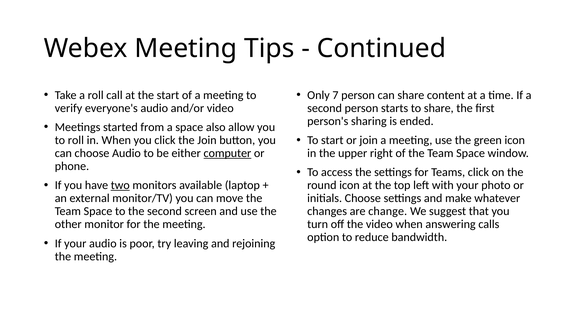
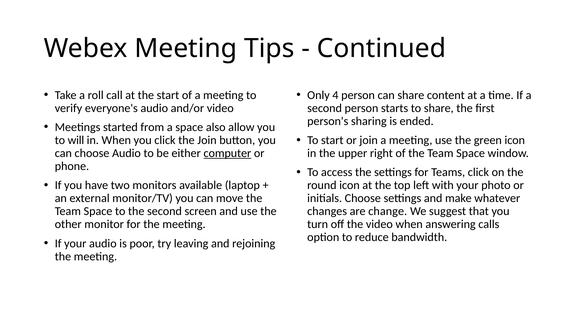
7: 7 -> 4
to roll: roll -> will
two underline: present -> none
